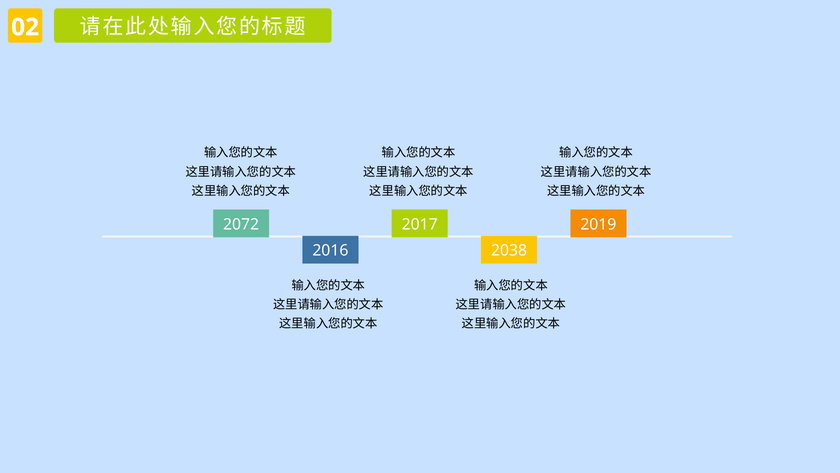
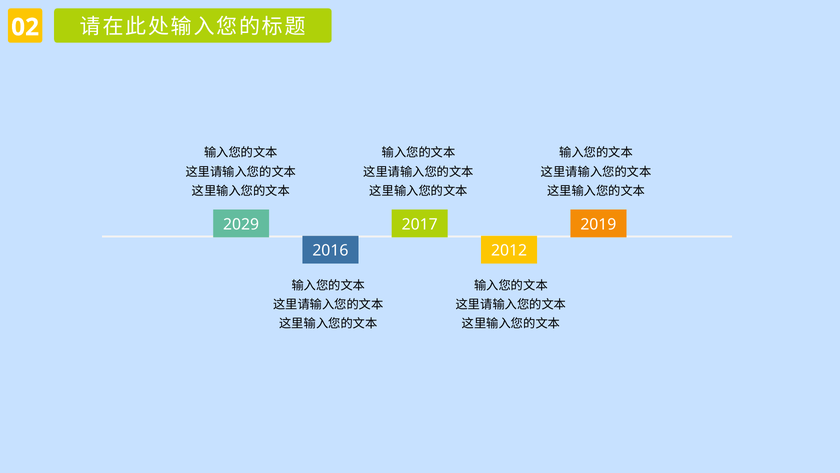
2072: 2072 -> 2029
2038: 2038 -> 2012
